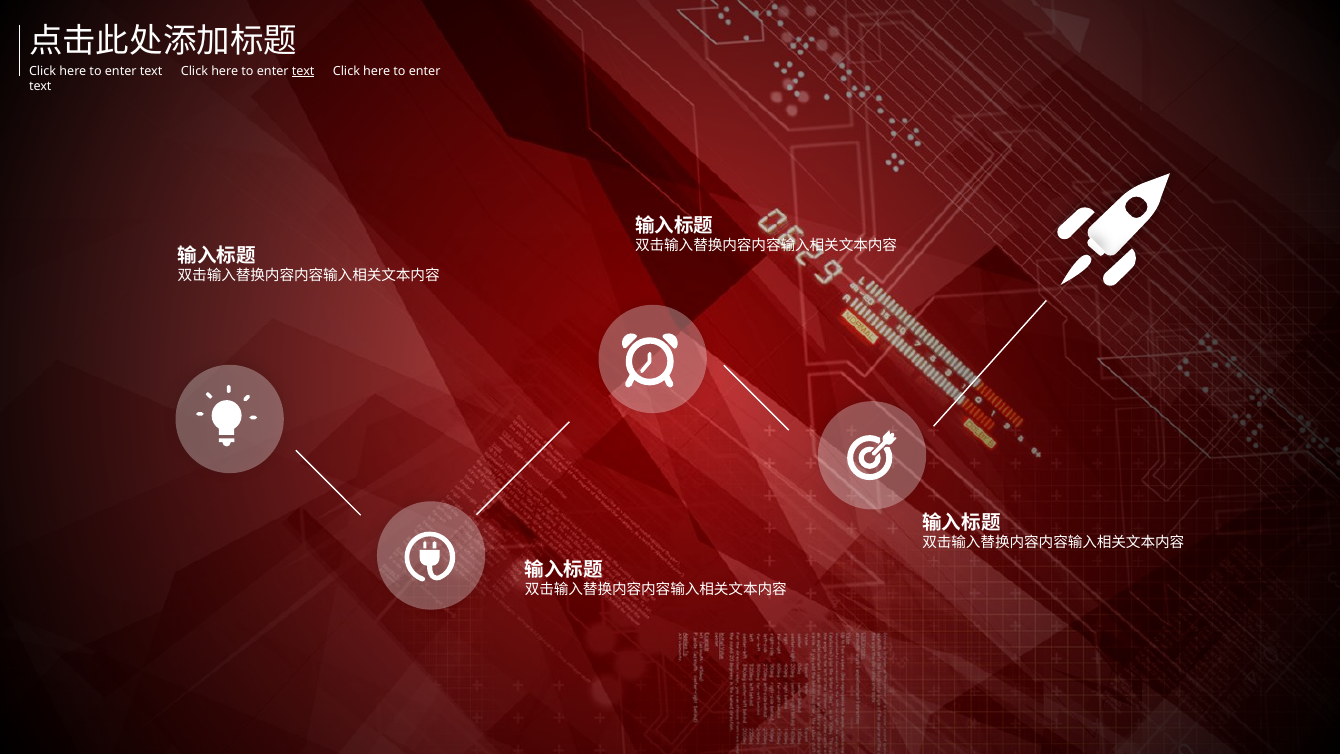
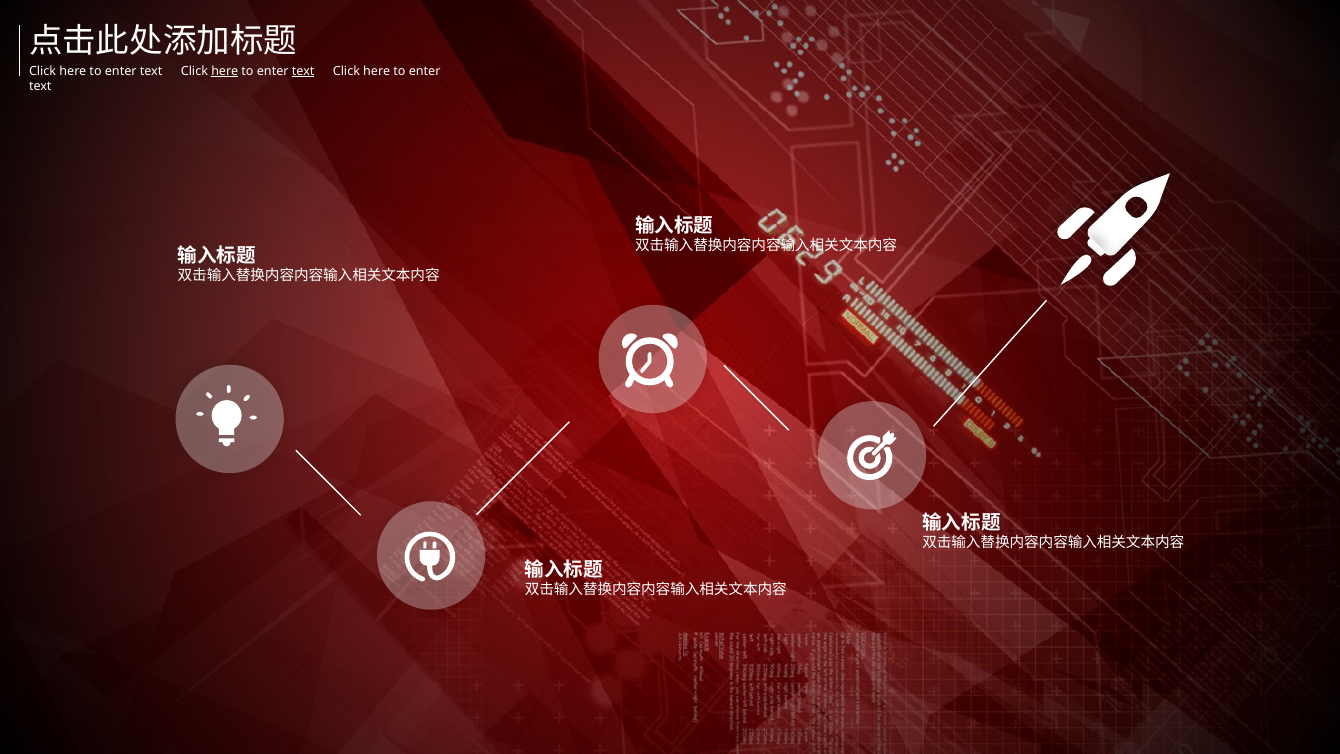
here at (225, 71) underline: none -> present
